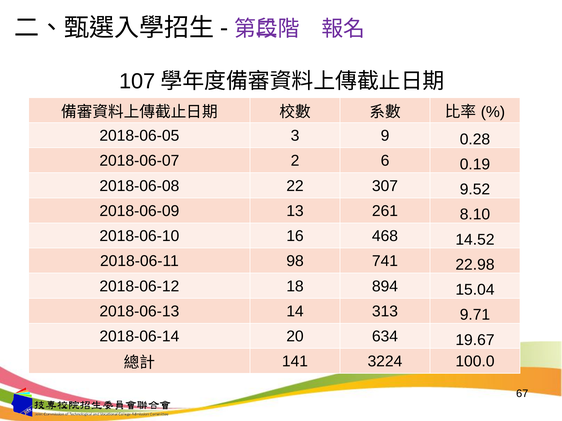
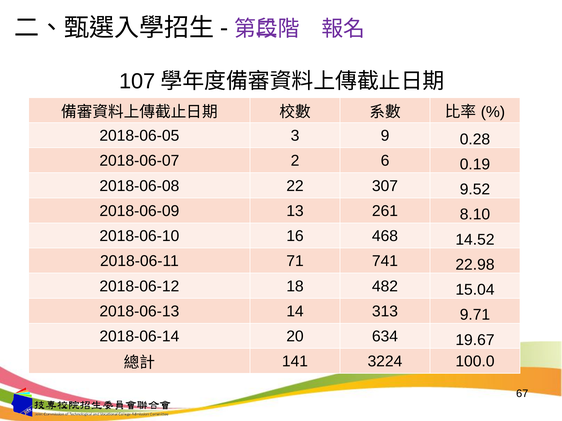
98: 98 -> 71
894: 894 -> 482
